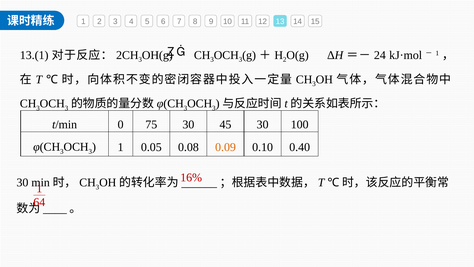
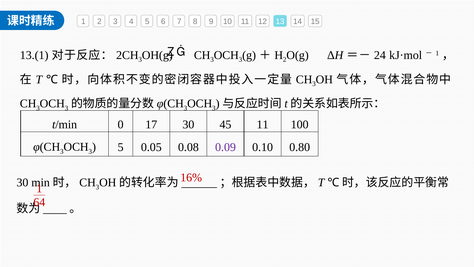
75: 75 -> 17
45 30: 30 -> 11
1 at (121, 147): 1 -> 5
0.09 colour: orange -> purple
0.40: 0.40 -> 0.80
